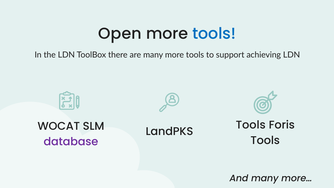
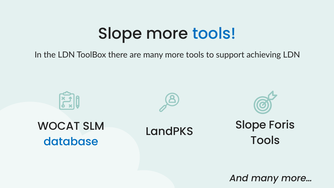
Open at (120, 34): Open -> Slope
Tools at (251, 125): Tools -> Slope
database colour: purple -> blue
